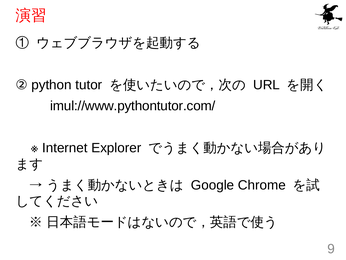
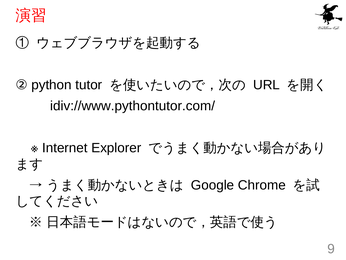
imul://www.pythontutor.com/: imul://www.pythontutor.com/ -> idiv://www.pythontutor.com/
